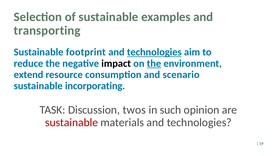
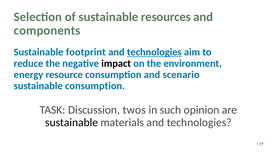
examples: examples -> resources
transporting: transporting -> components
the at (154, 63) underline: present -> none
extend: extend -> energy
sustainable incorporating: incorporating -> consumption
sustainable at (72, 122) colour: red -> black
